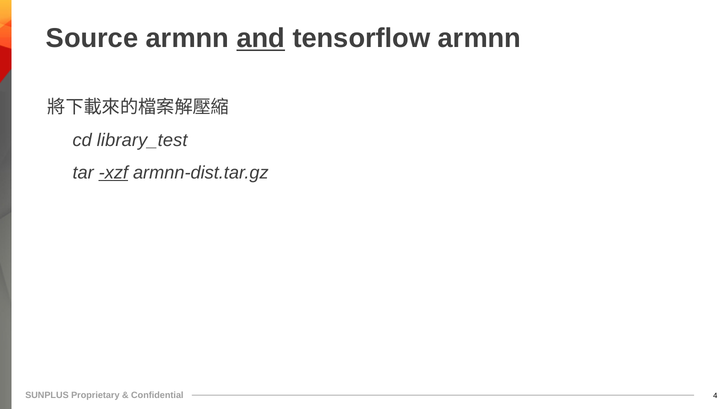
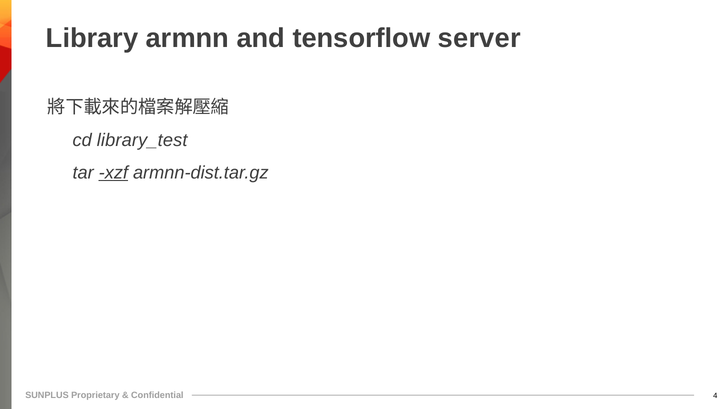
Source: Source -> Library
and underline: present -> none
tensorflow armnn: armnn -> server
